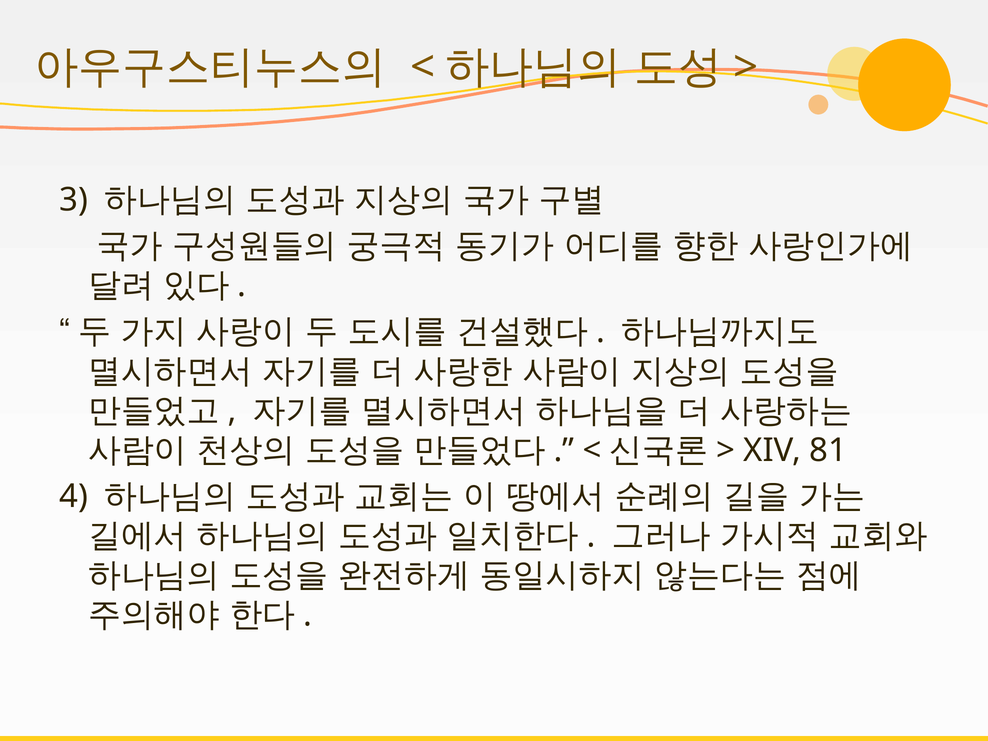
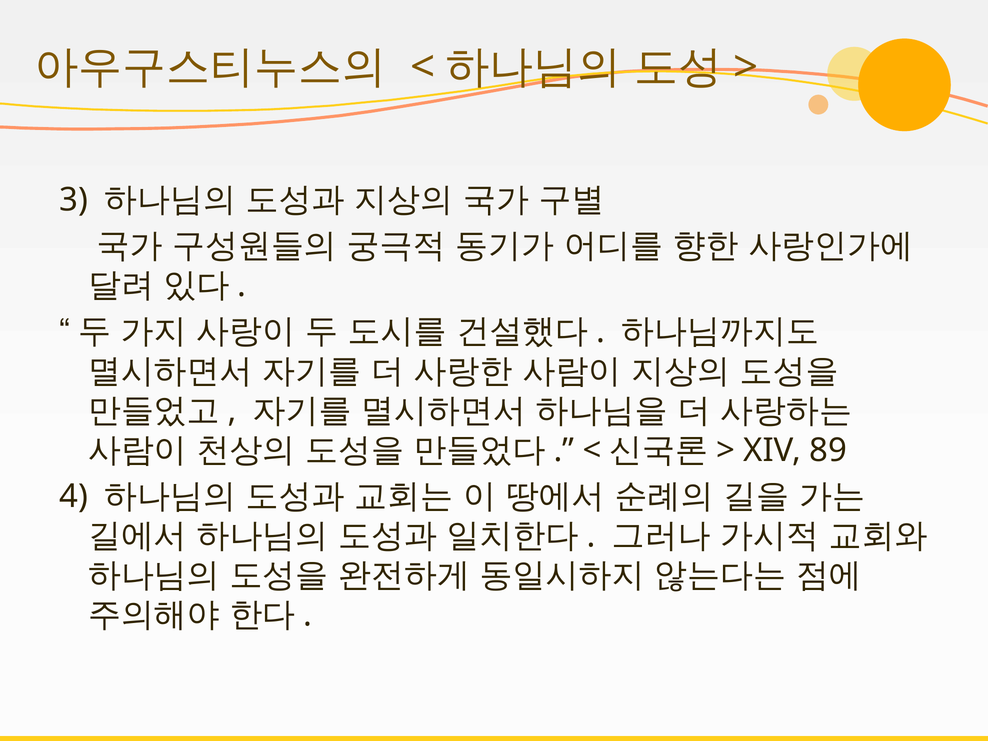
81: 81 -> 89
